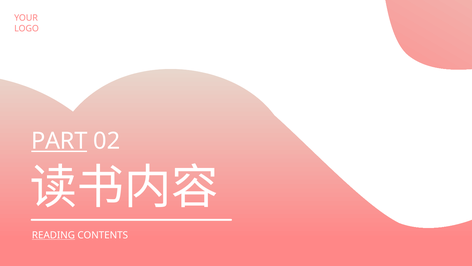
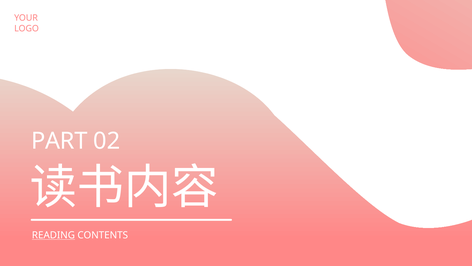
PART underline: present -> none
